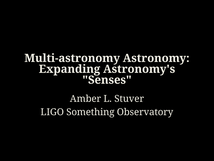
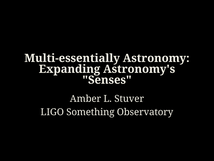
Multi-astronomy: Multi-astronomy -> Multi-essentially
